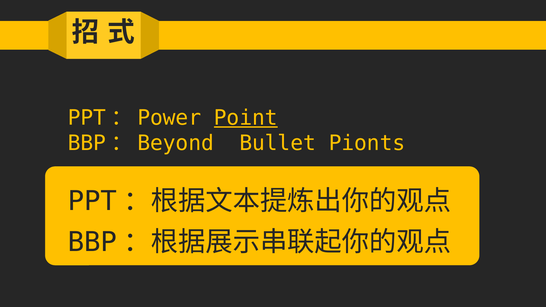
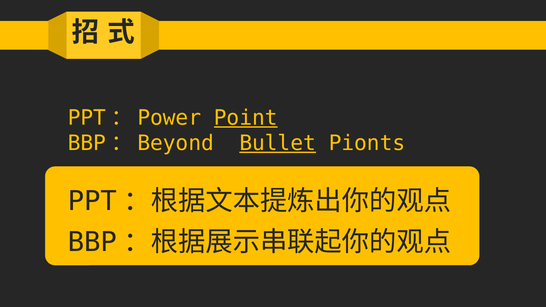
Bullet underline: none -> present
